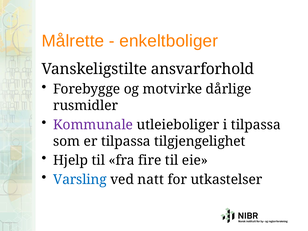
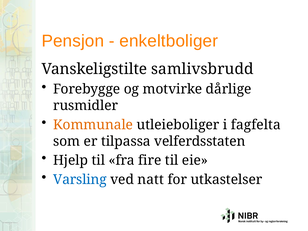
Målrette: Målrette -> Pensjon
ansvarforhold: ansvarforhold -> samlivsbrudd
Kommunale colour: purple -> orange
i tilpassa: tilpassa -> fagfelta
tilgjengelighet: tilgjengelighet -> velferdsstaten
